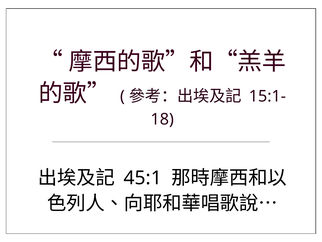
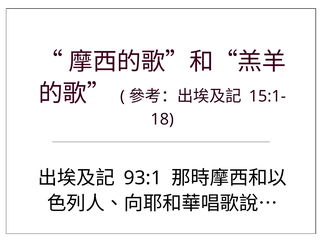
45:1: 45:1 -> 93:1
